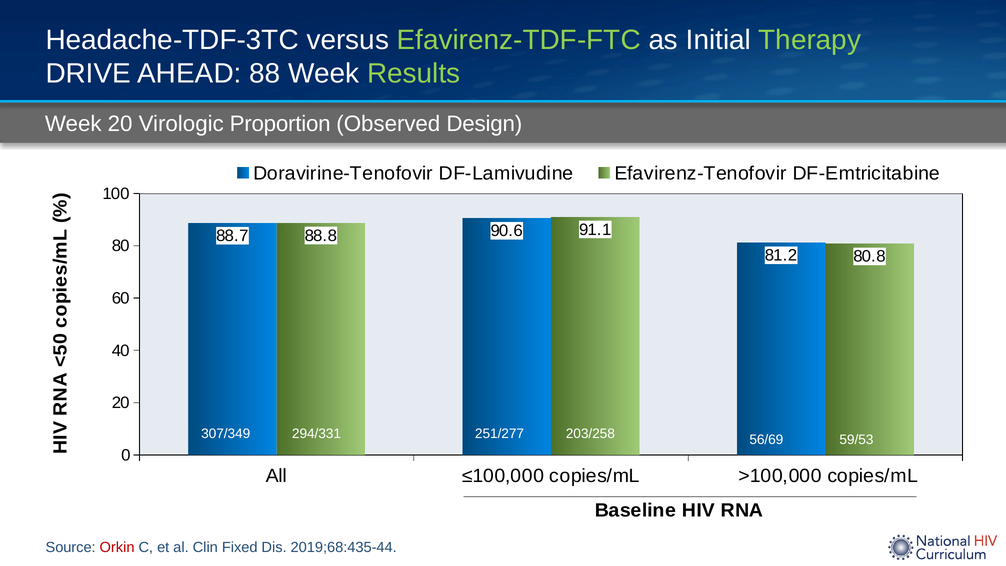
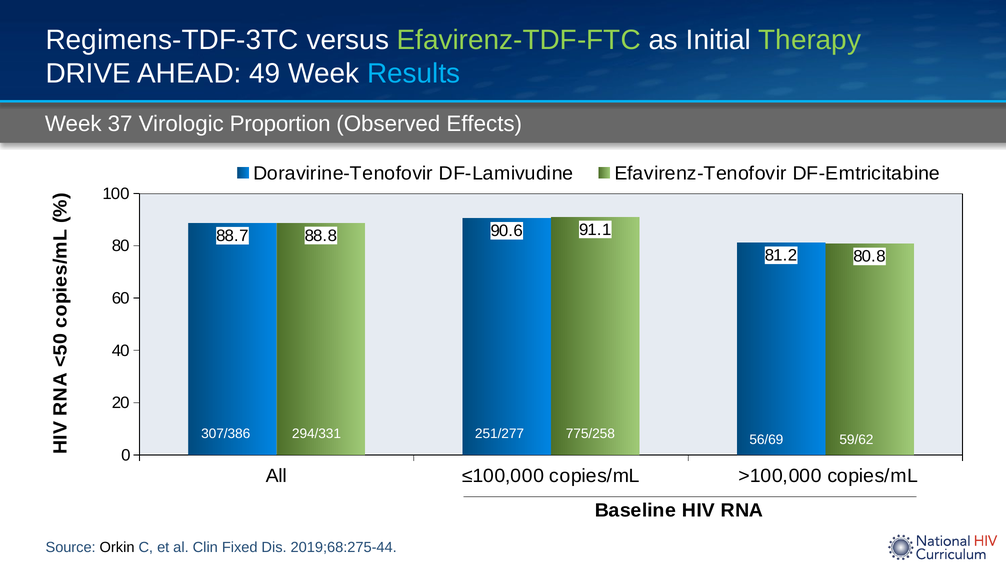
Headache-TDF-3TC: Headache-TDF-3TC -> Regimens-TDF-3TC
88: 88 -> 49
Results colour: light green -> light blue
Week 20: 20 -> 37
Design: Design -> Effects
307/349: 307/349 -> 307/386
203/258: 203/258 -> 775/258
59/53: 59/53 -> 59/62
Orkin colour: red -> black
2019;68:435-44: 2019;68:435-44 -> 2019;68:275-44
